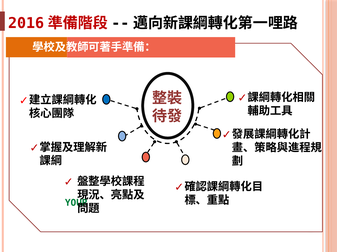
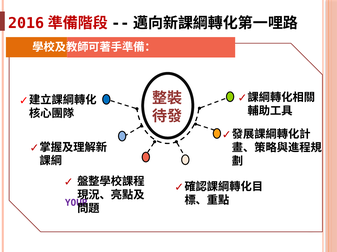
YOUR colour: green -> purple
